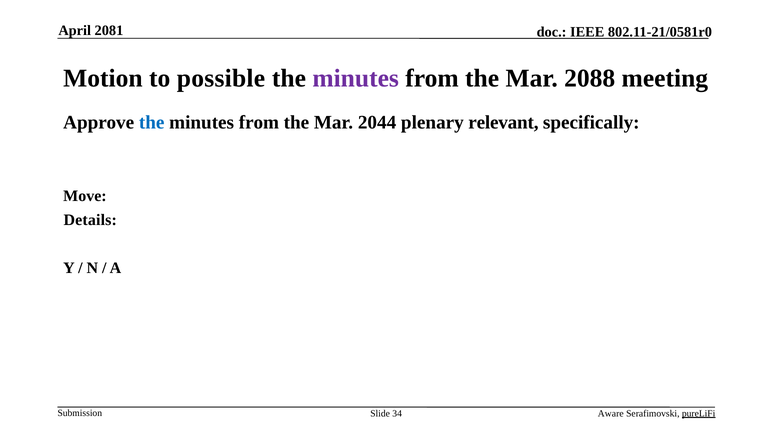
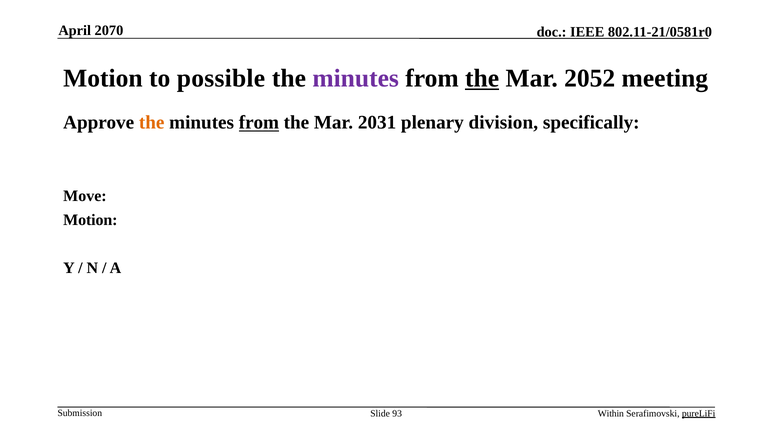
2081: 2081 -> 2070
the at (482, 78) underline: none -> present
2088: 2088 -> 2052
the at (152, 123) colour: blue -> orange
from at (259, 123) underline: none -> present
2044: 2044 -> 2031
relevant: relevant -> division
Details at (90, 220): Details -> Motion
34: 34 -> 93
Aware: Aware -> Within
